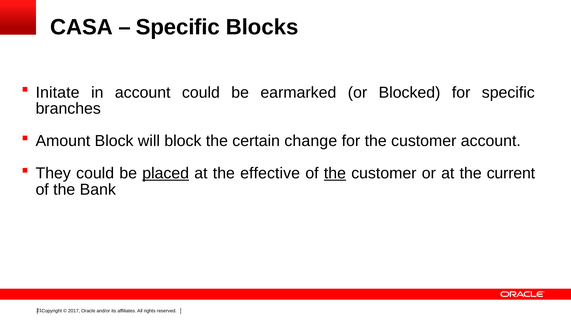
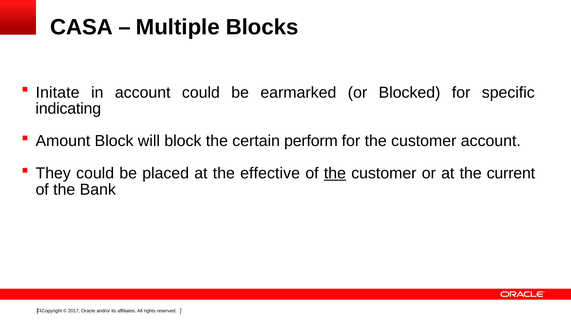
Specific at (178, 27): Specific -> Multiple
branches: branches -> indicating
change: change -> perform
placed underline: present -> none
